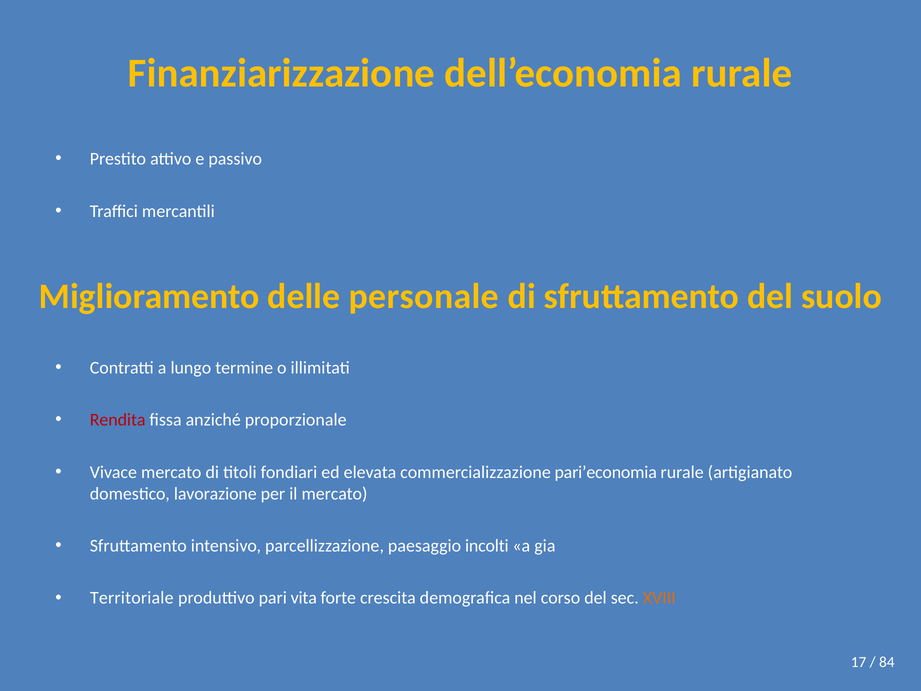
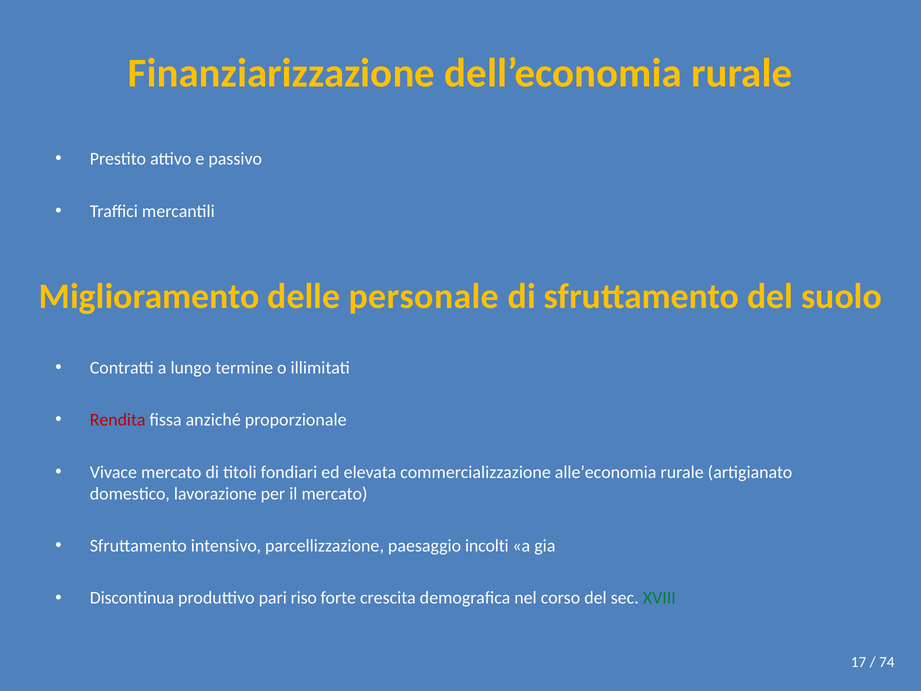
pari’economia: pari’economia -> alle’economia
Territoriale: Territoriale -> Discontinua
vita: vita -> riso
XVIII colour: orange -> green
84: 84 -> 74
